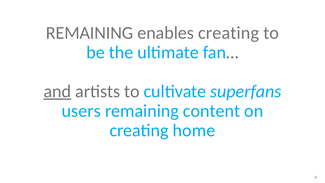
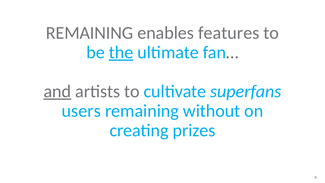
enables creating: creating -> features
the underline: none -> present
content: content -> without
home: home -> prizes
